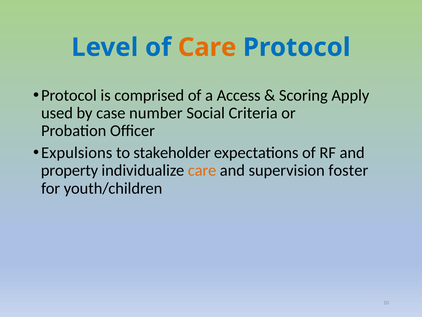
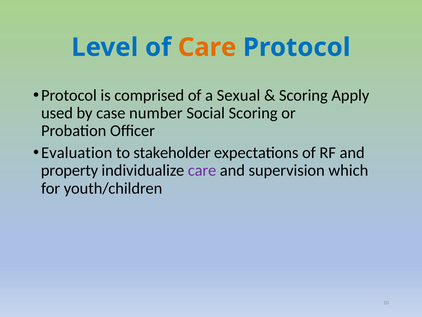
Access: Access -> Sexual
Social Criteria: Criteria -> Scoring
Expulsions: Expulsions -> Evaluation
care at (202, 170) colour: orange -> purple
foster: foster -> which
